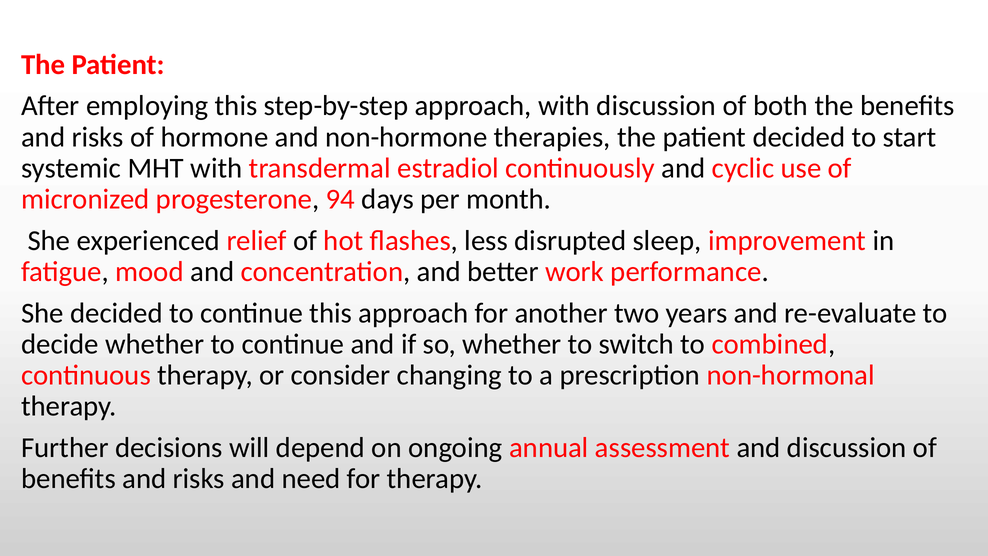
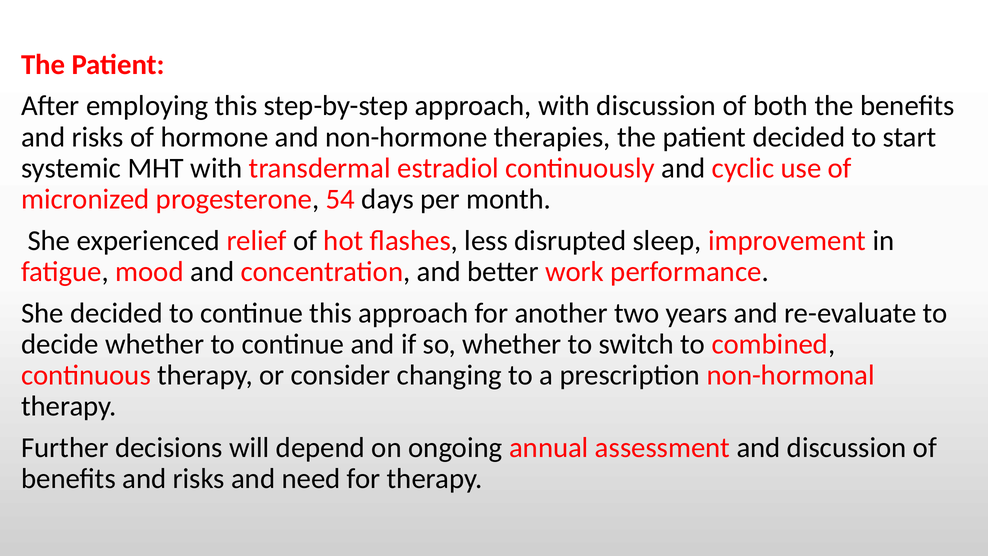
94: 94 -> 54
